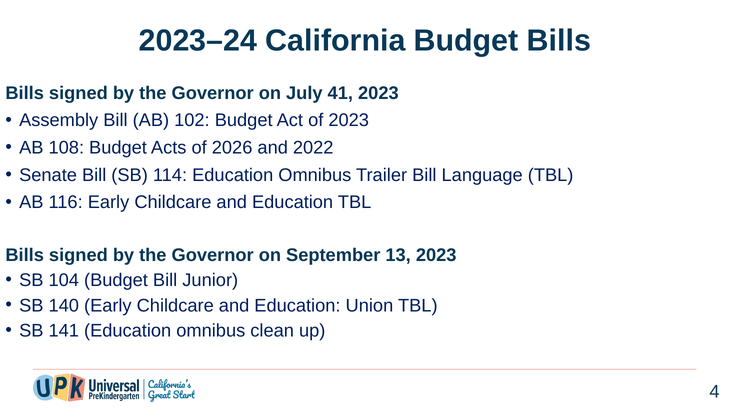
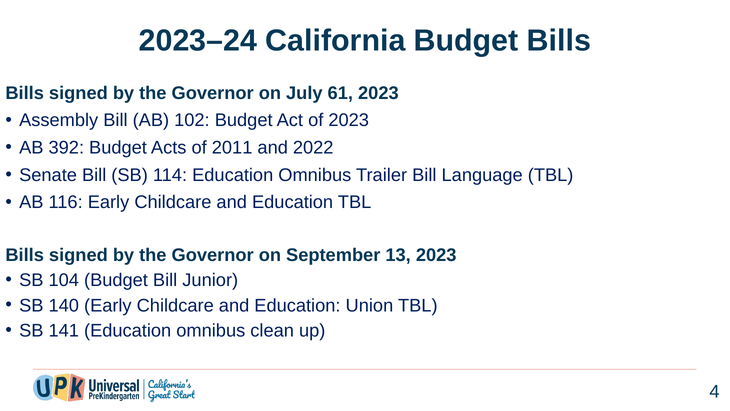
41: 41 -> 61
108: 108 -> 392
2026: 2026 -> 2011
